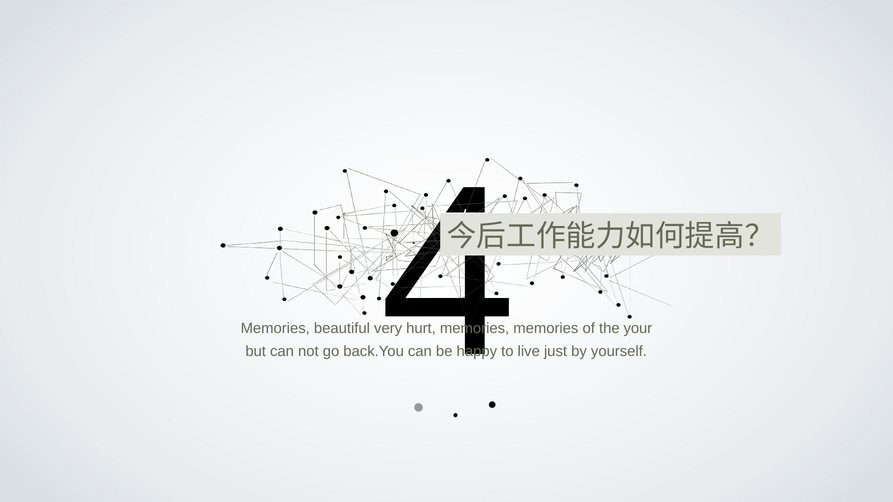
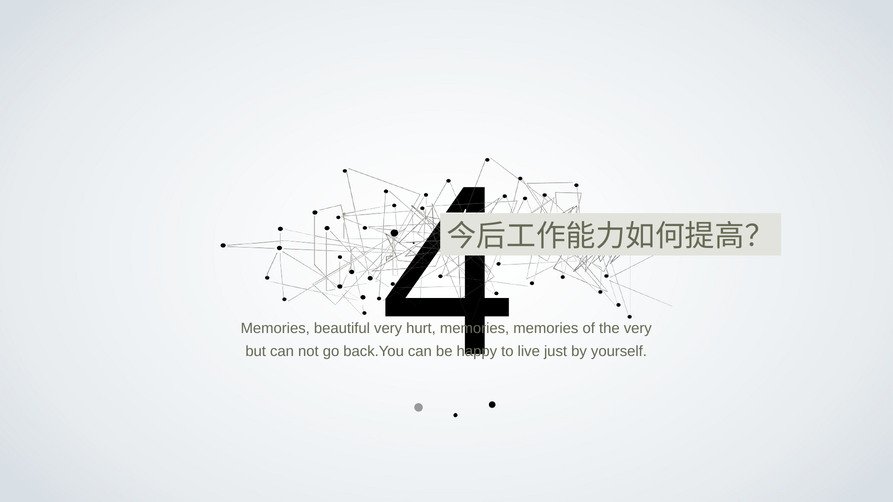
the your: your -> very
